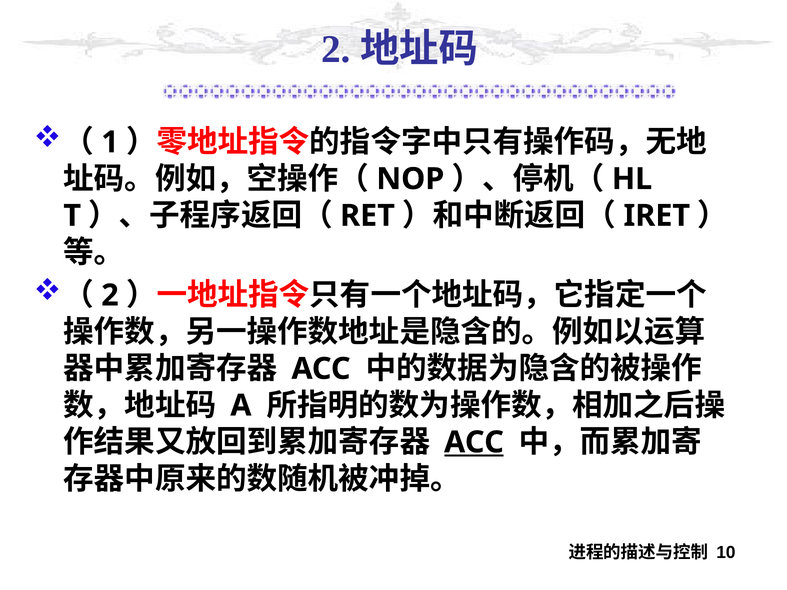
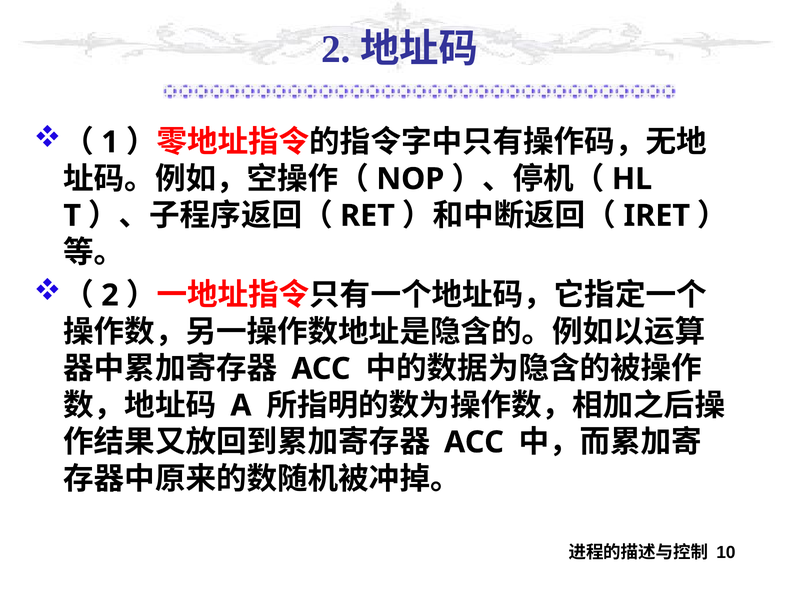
ACC at (474, 442) underline: present -> none
